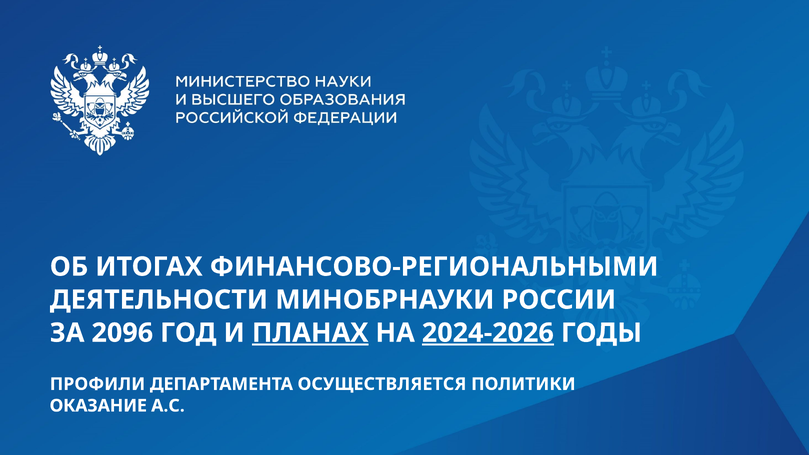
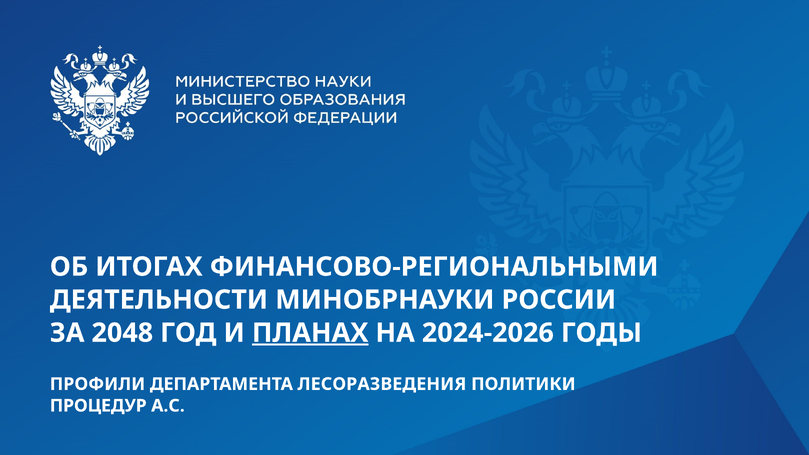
2096: 2096 -> 2048
2024-2026 underline: present -> none
ОСУЩЕСТВЛЯЕТСЯ: ОСУЩЕСТВЛЯЕТСЯ -> ЛЕСОРАЗВЕДЕНИЯ
ОКАЗАНИЕ: ОКАЗАНИЕ -> ПРОЦЕДУР
